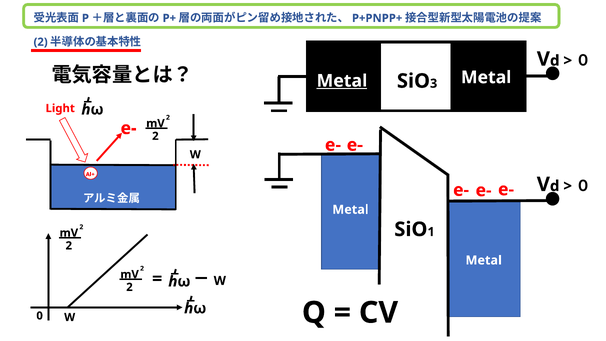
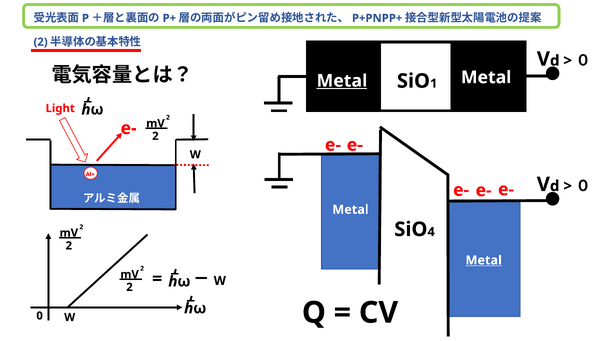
3: 3 -> 1
1: 1 -> 4
Metal at (484, 260) underline: none -> present
